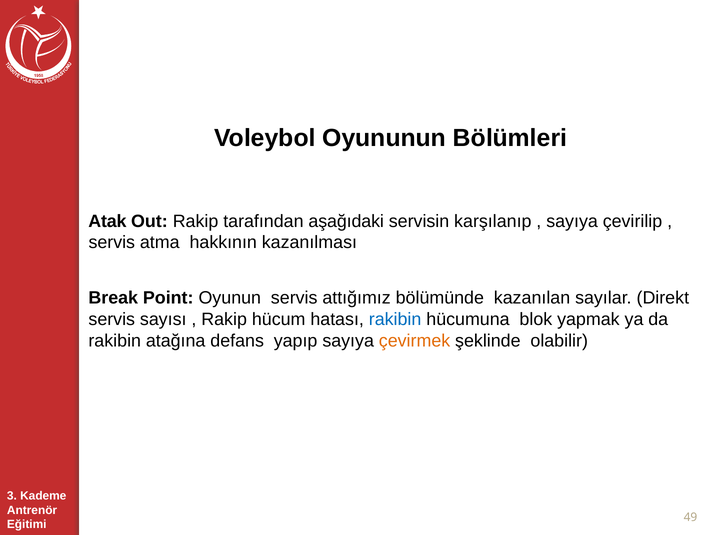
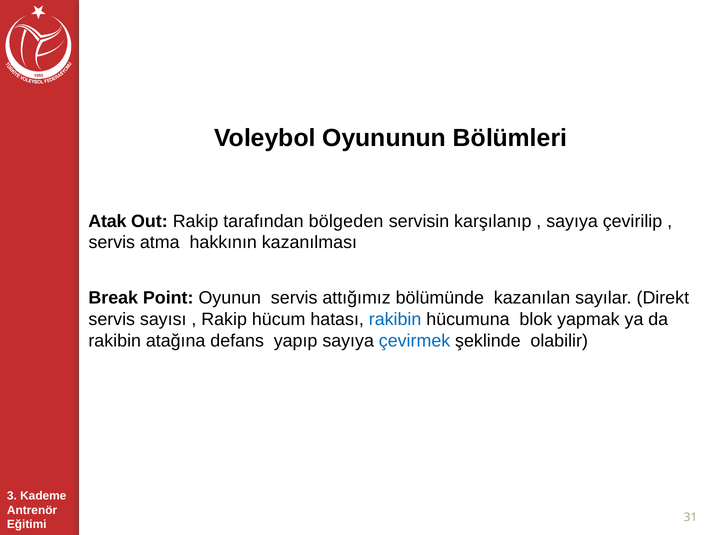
aşağıdaki: aşağıdaki -> bölgeden
çevirmek colour: orange -> blue
49: 49 -> 31
